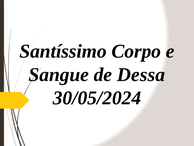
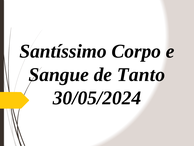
Dessa: Dessa -> Tanto
